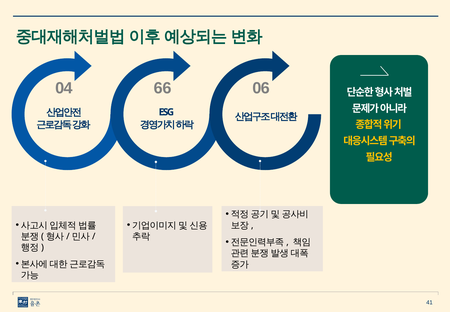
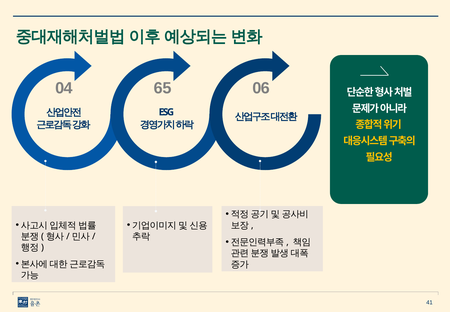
66: 66 -> 65
